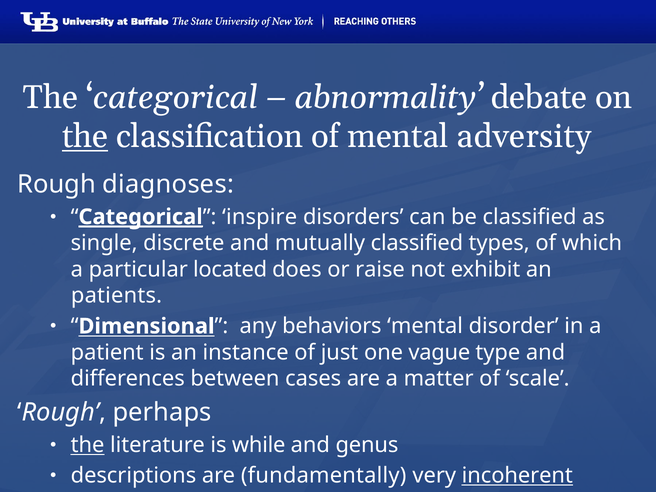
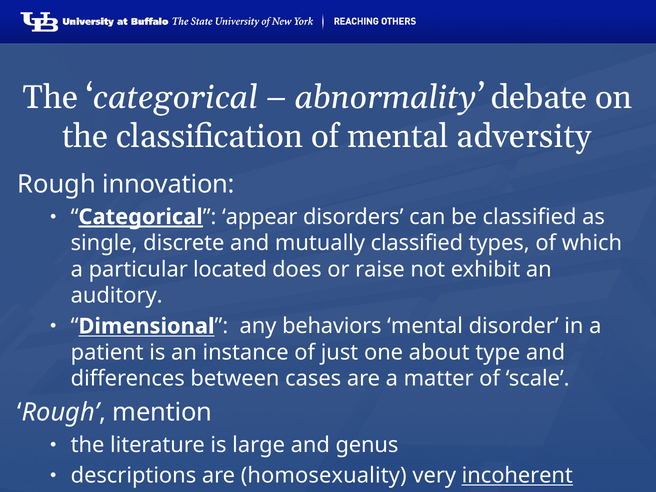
the at (85, 137) underline: present -> none
diagnoses: diagnoses -> innovation
inspire: inspire -> appear
patients: patients -> auditory
vague: vague -> about
perhaps: perhaps -> mention
the at (88, 445) underline: present -> none
while: while -> large
fundamentally: fundamentally -> homosexuality
